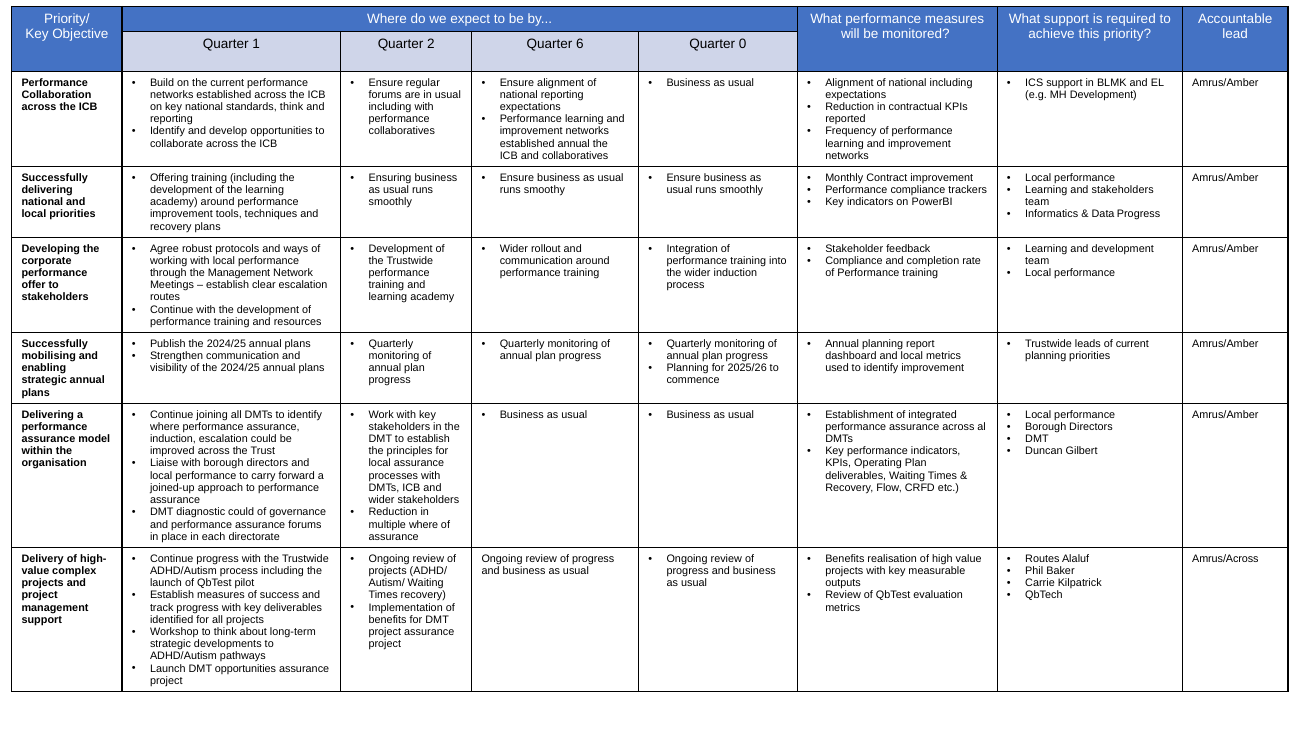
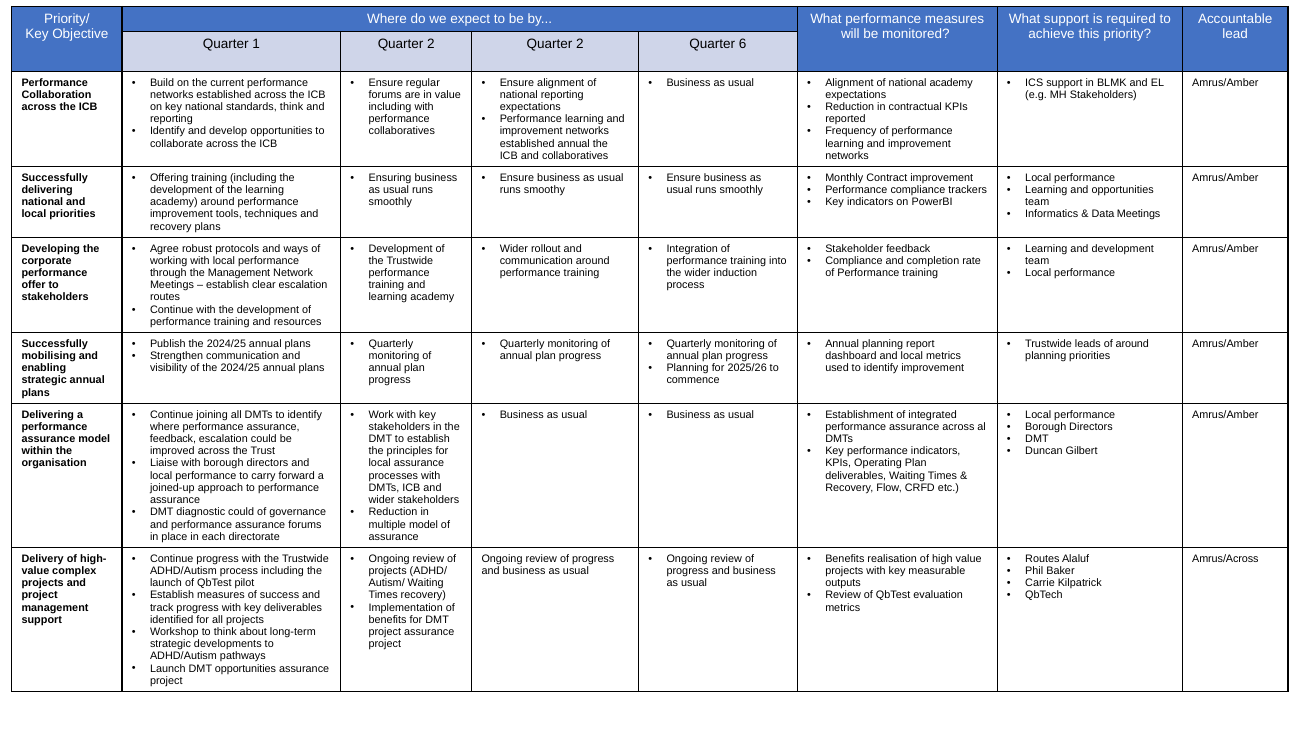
2 Quarter 6: 6 -> 2
0: 0 -> 6
national including: including -> academy
in usual: usual -> value
MH Development: Development -> Stakeholders
and stakeholders: stakeholders -> opportunities
Data Progress: Progress -> Meetings
of current: current -> around
induction at (173, 439): induction -> feedback
multiple where: where -> model
